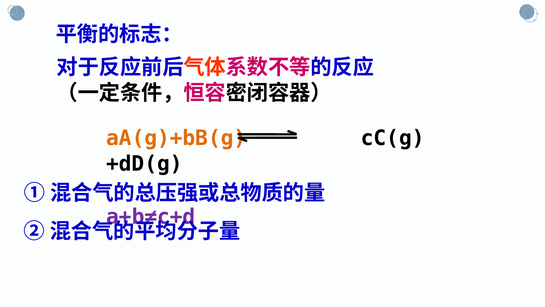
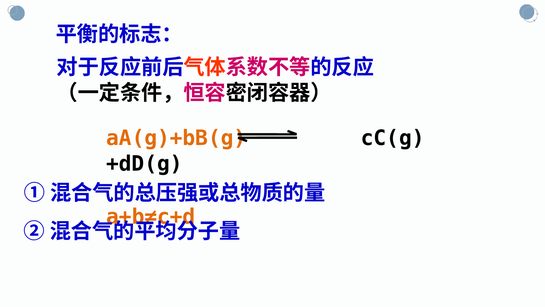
a+b≠c+d colour: purple -> orange
